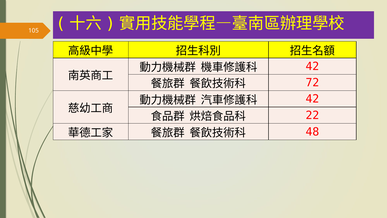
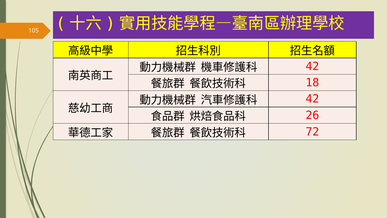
72: 72 -> 18
22: 22 -> 26
48: 48 -> 72
